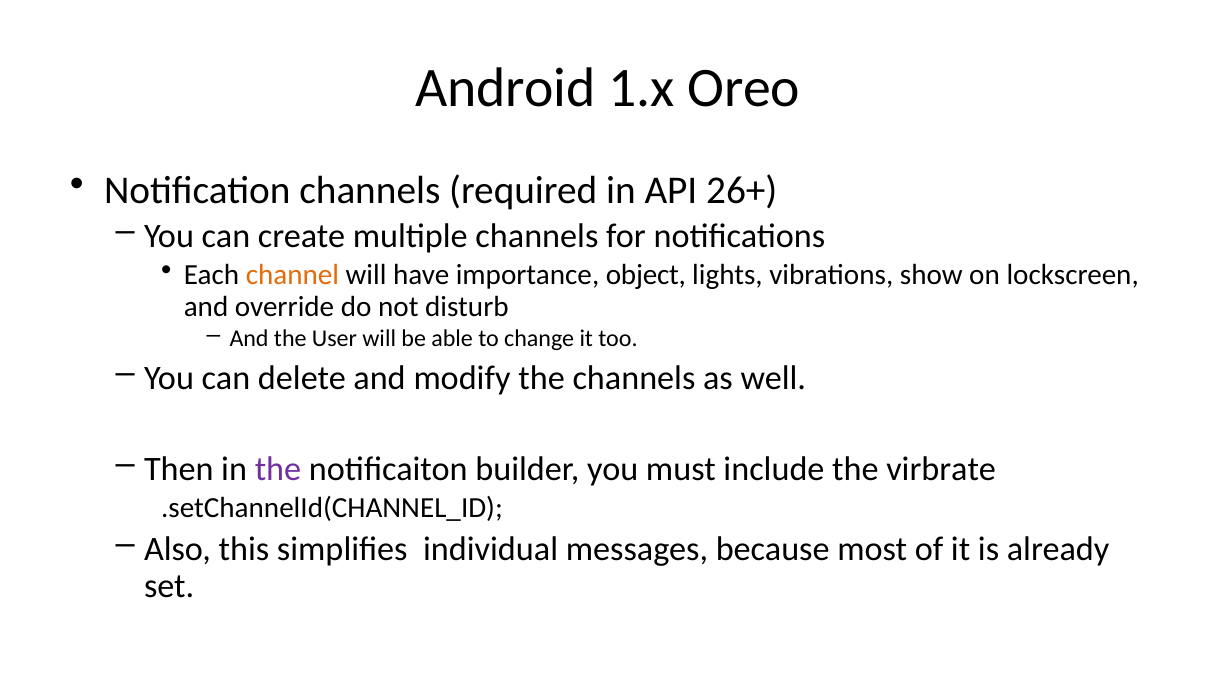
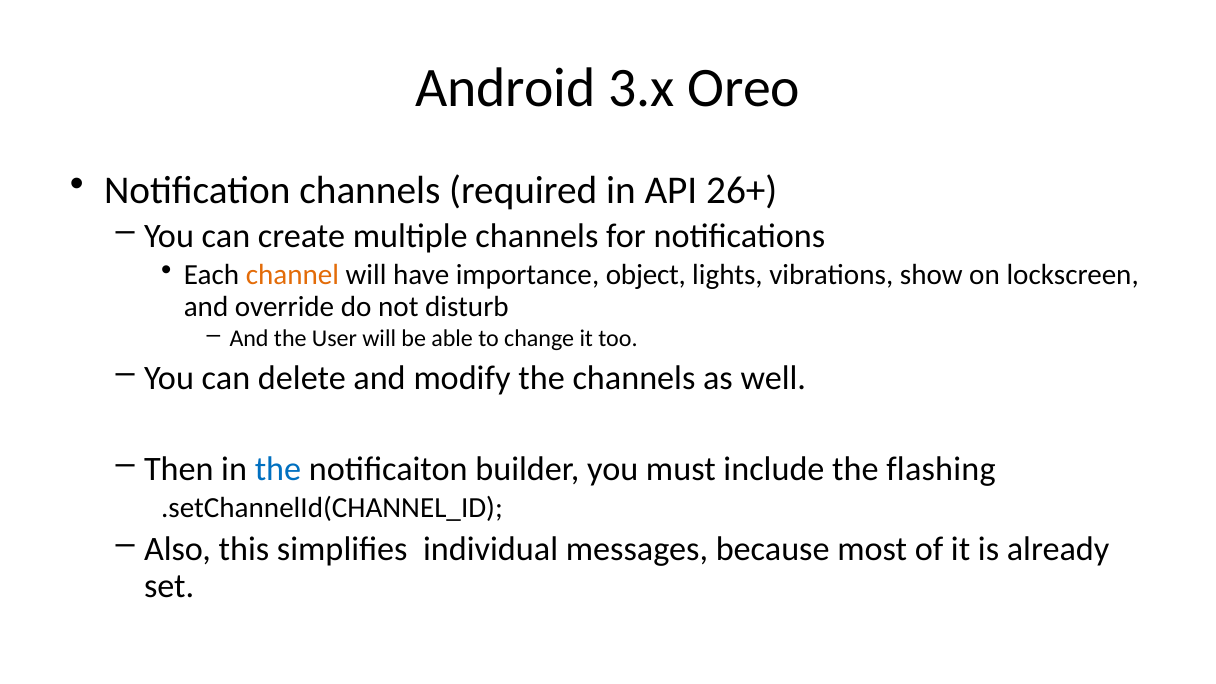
1.x: 1.x -> 3.x
the at (278, 469) colour: purple -> blue
virbrate: virbrate -> flashing
